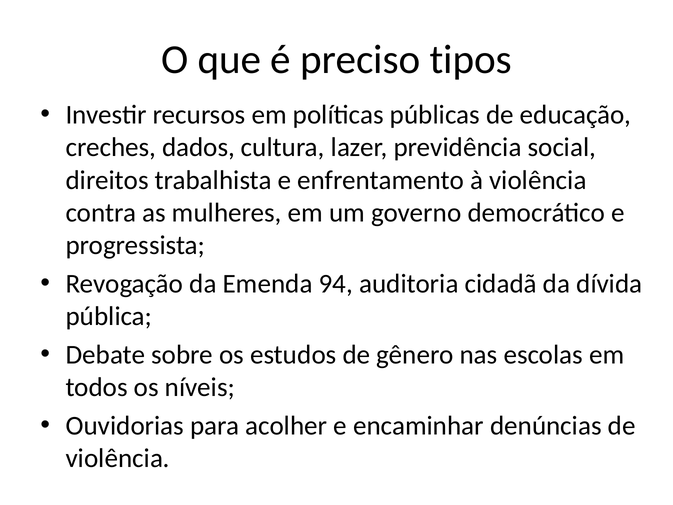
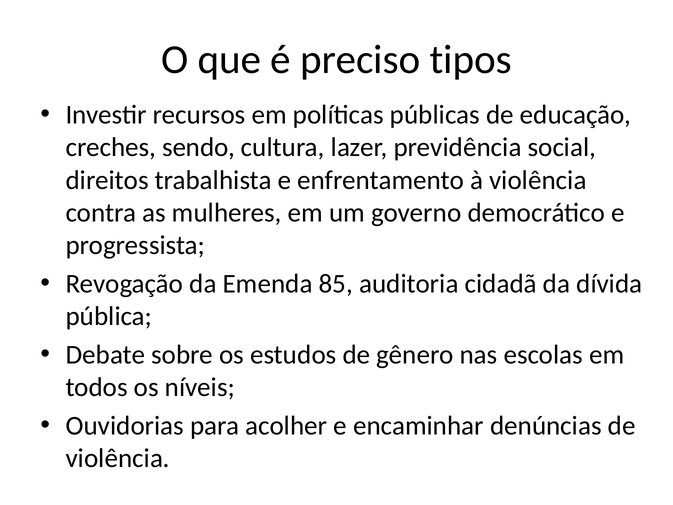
dados: dados -> sendo
94: 94 -> 85
